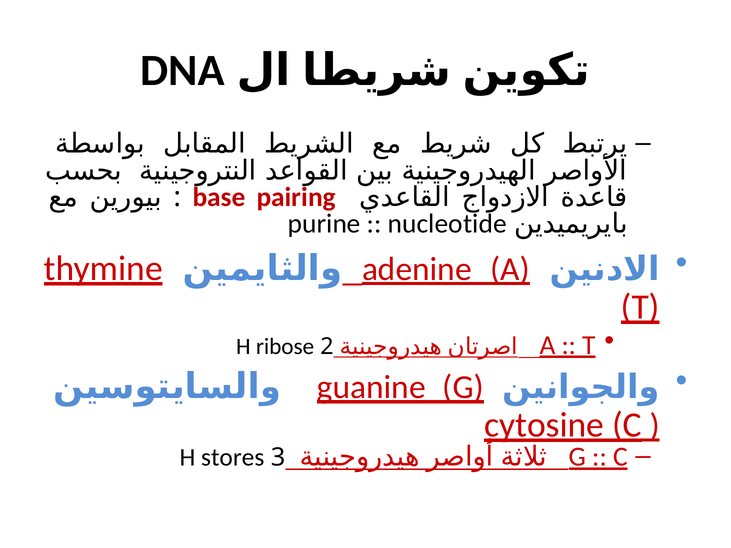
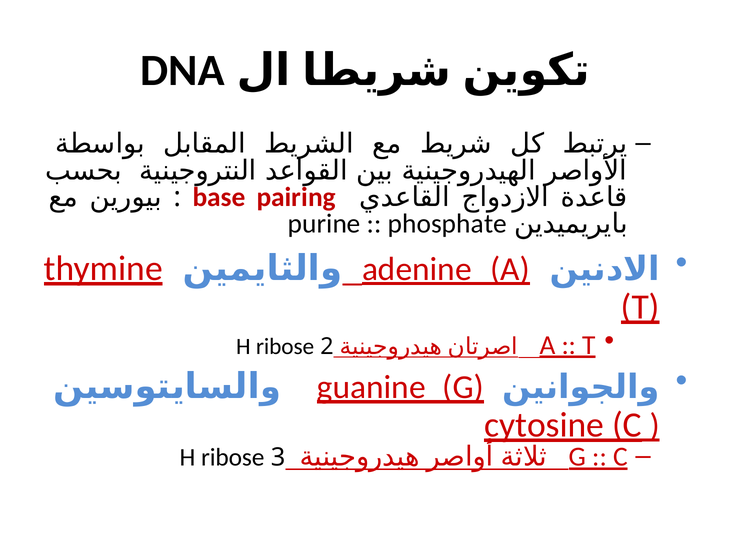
nucleotide: nucleotide -> phosphate
stores at (233, 458): stores -> ribose
